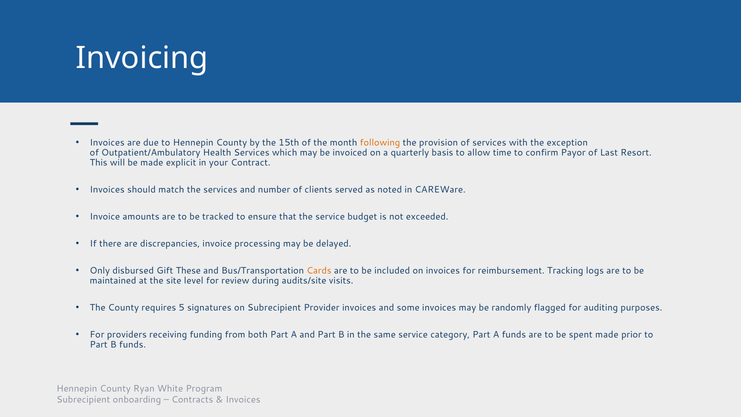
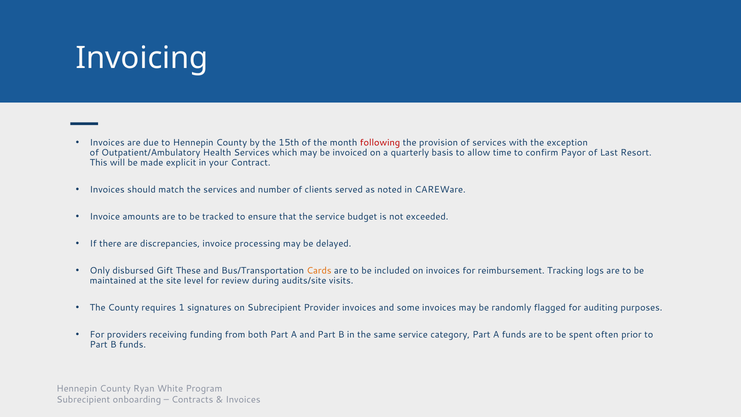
following colour: orange -> red
5: 5 -> 1
spent made: made -> often
